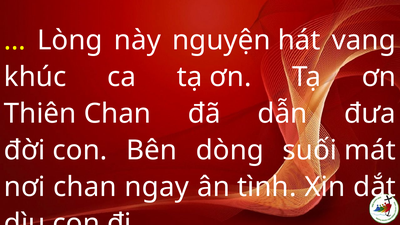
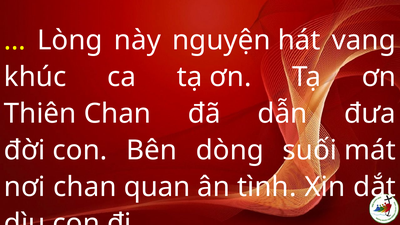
ngay: ngay -> quan
